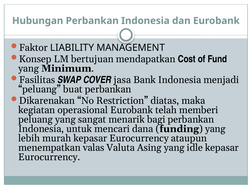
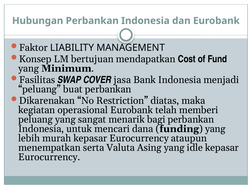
valas: valas -> serta
